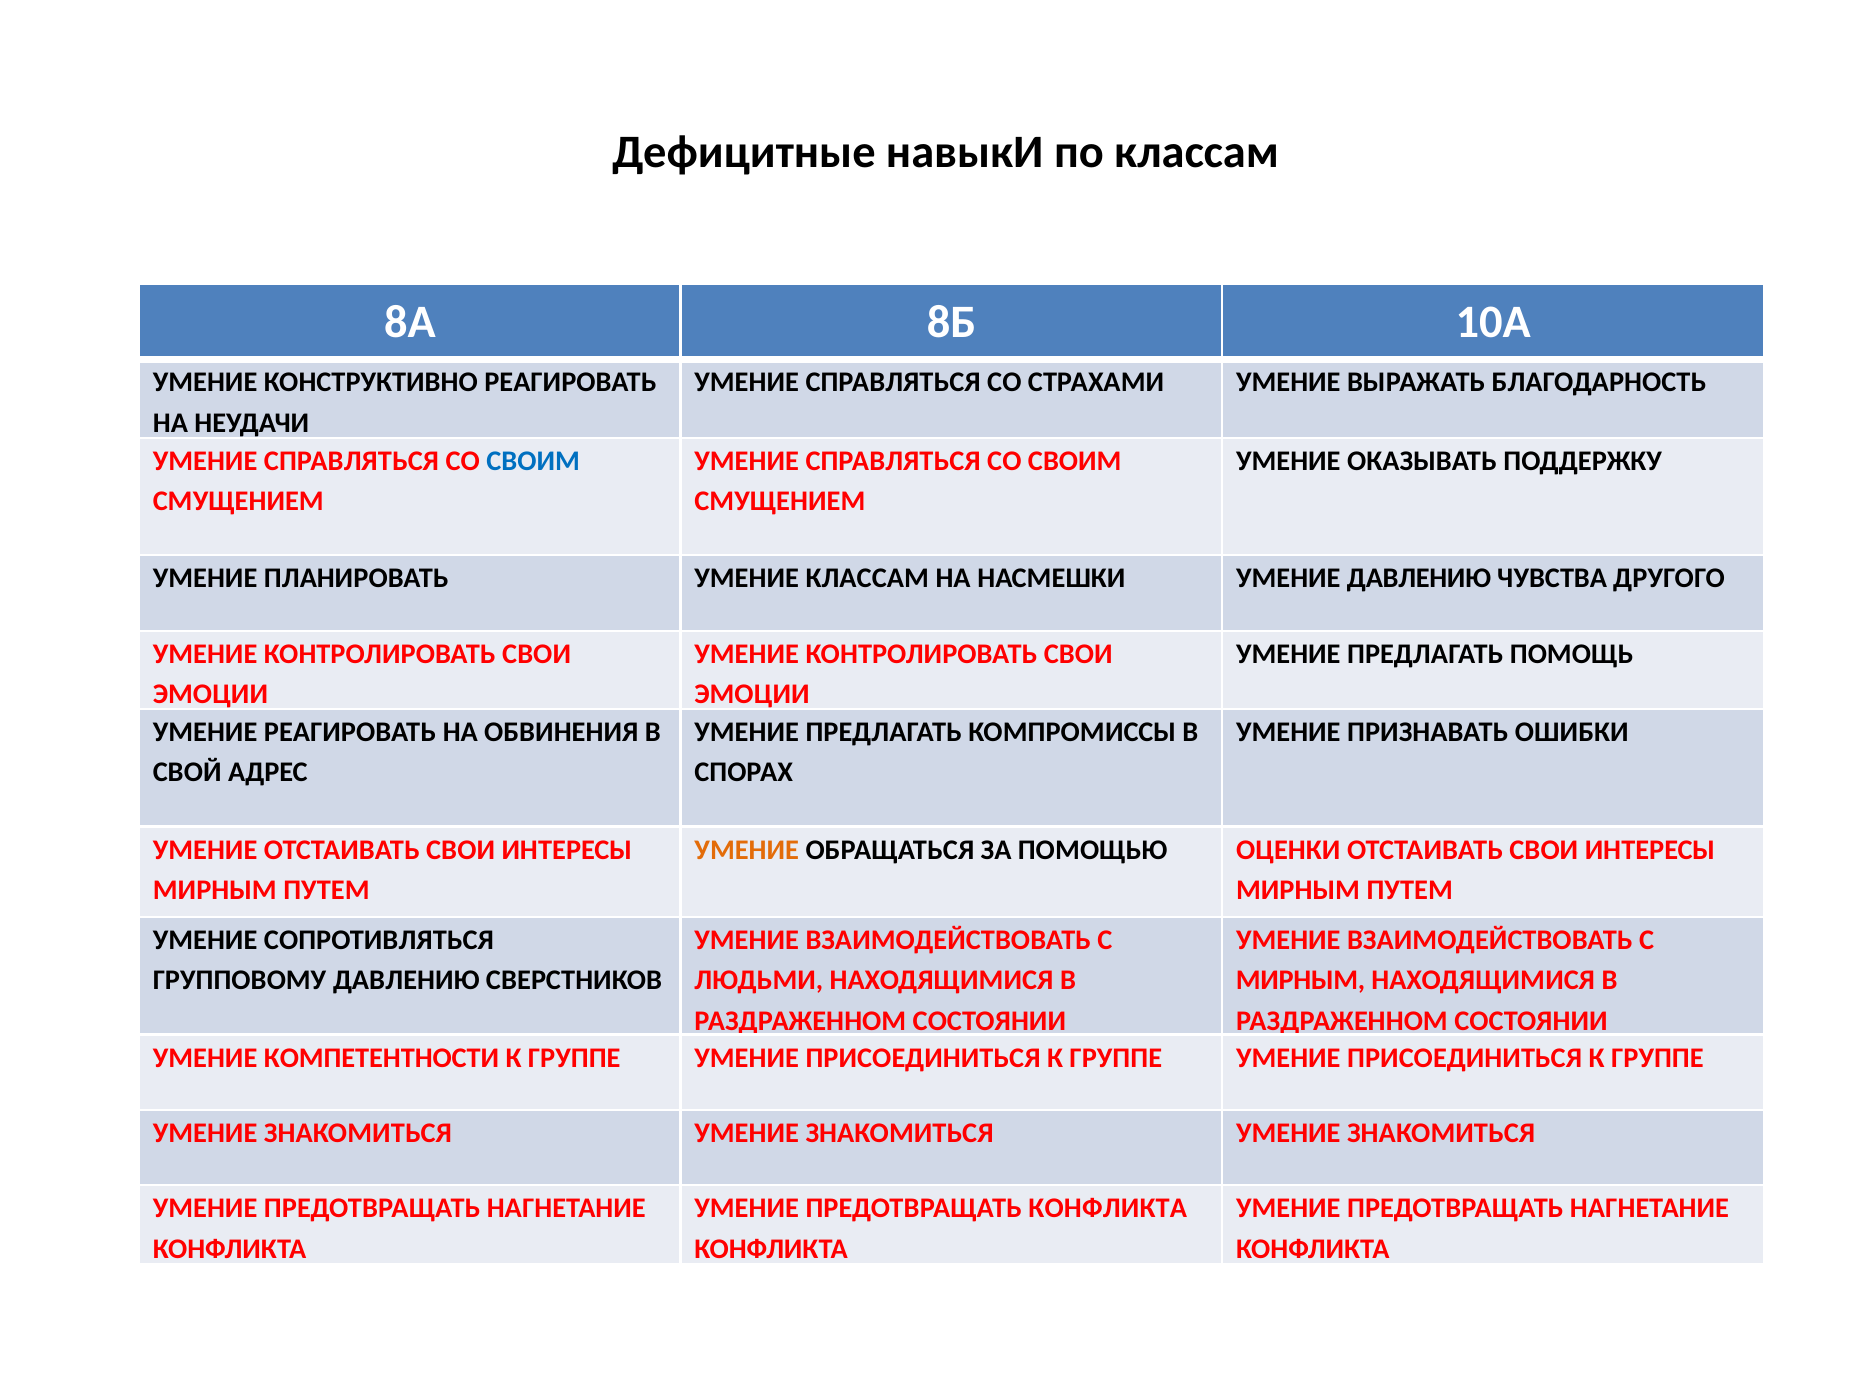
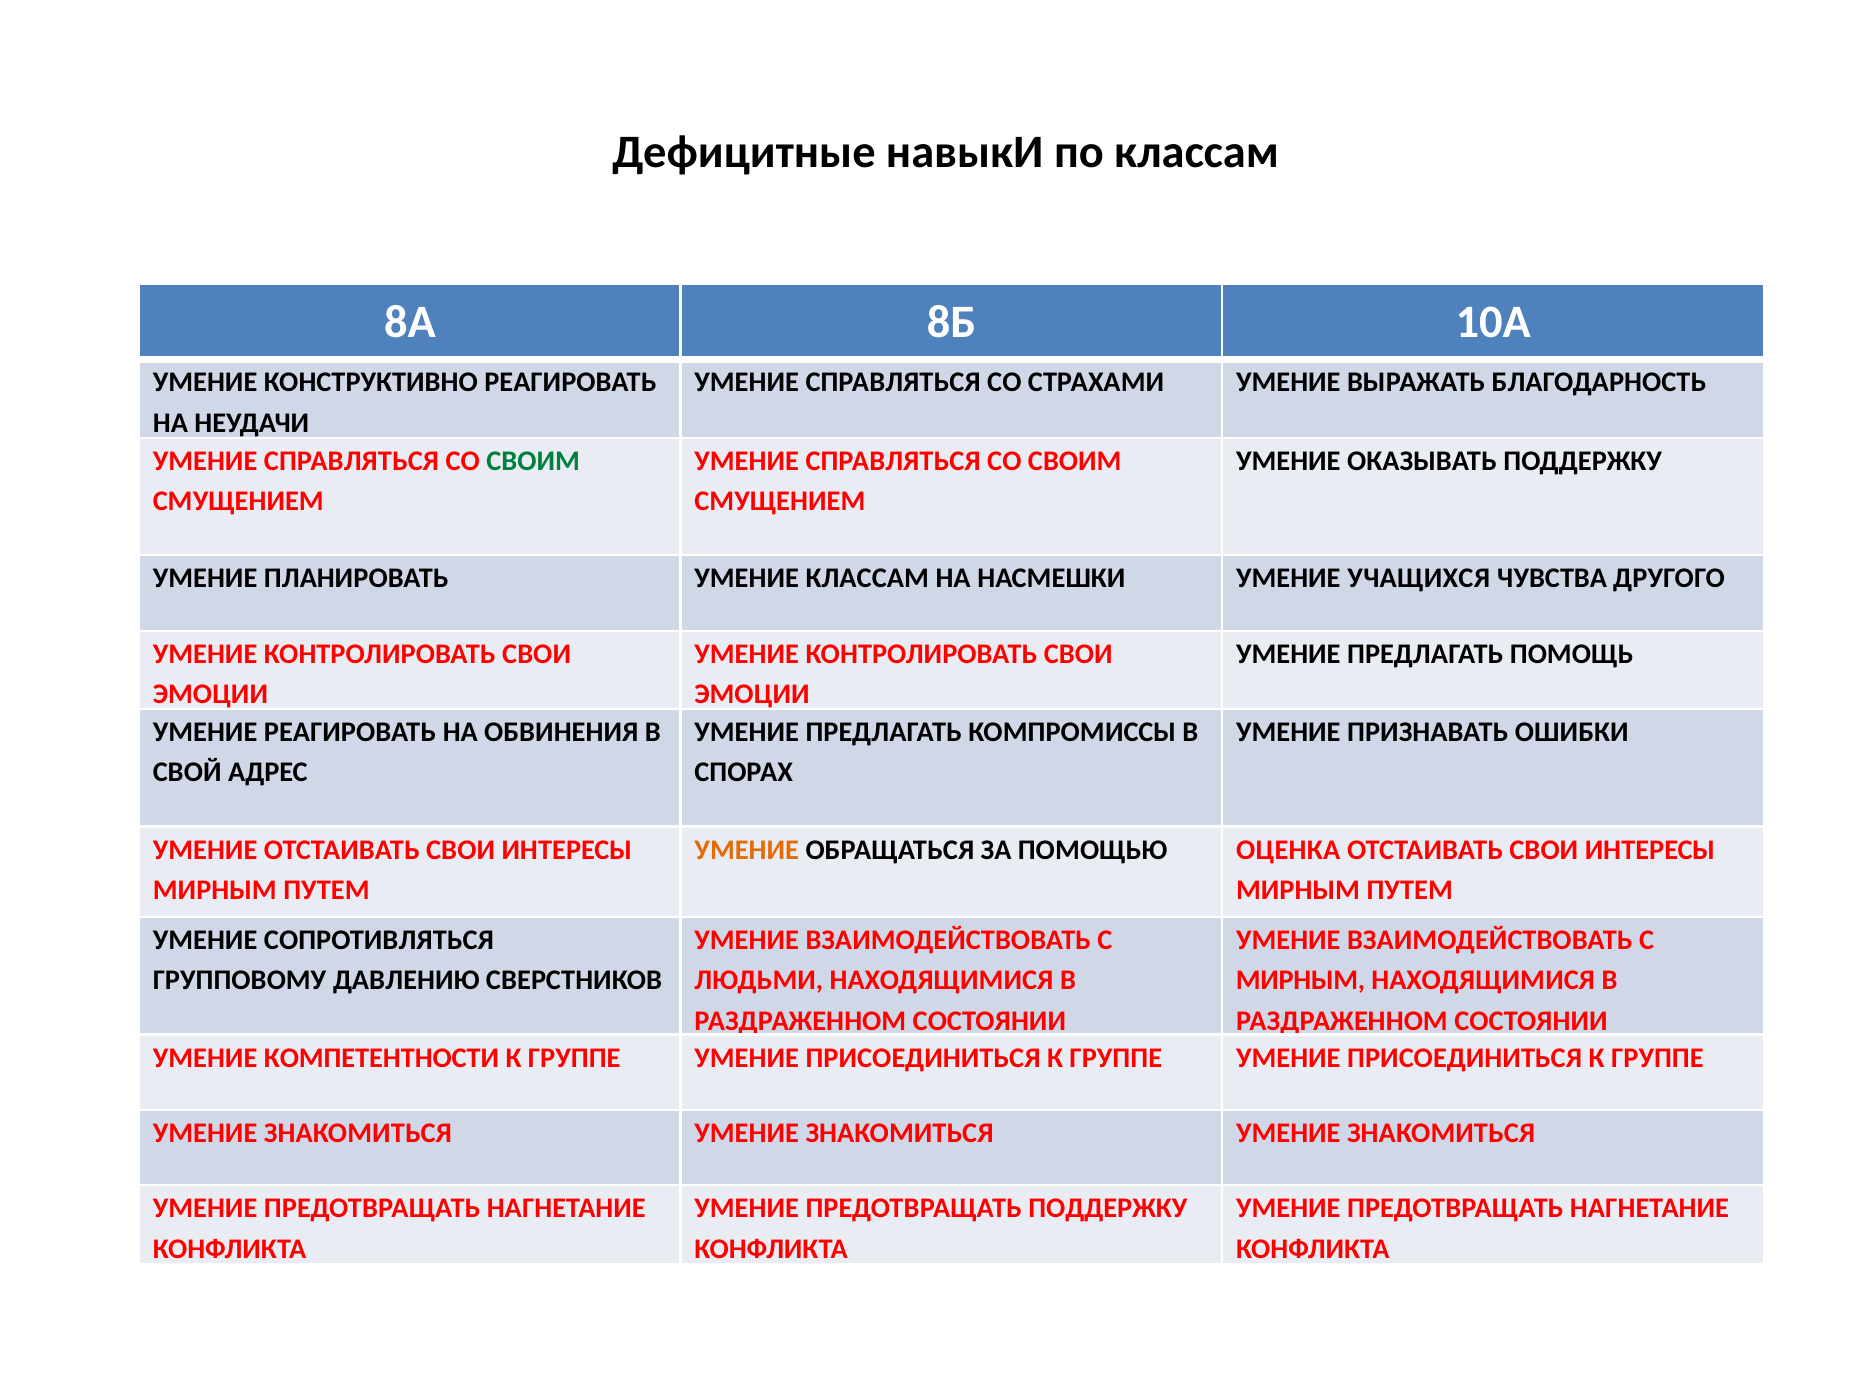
СВОИМ at (533, 461) colour: blue -> green
УМЕНИЕ ДАВЛЕНИЮ: ДАВЛЕНИЮ -> УЧАЩИХСЯ
ОЦЕНКИ: ОЦЕНКИ -> ОЦЕНКА
ПРЕДОТВРАЩАТЬ КОНФЛИКТА: КОНФЛИКТА -> ПОДДЕРЖКУ
